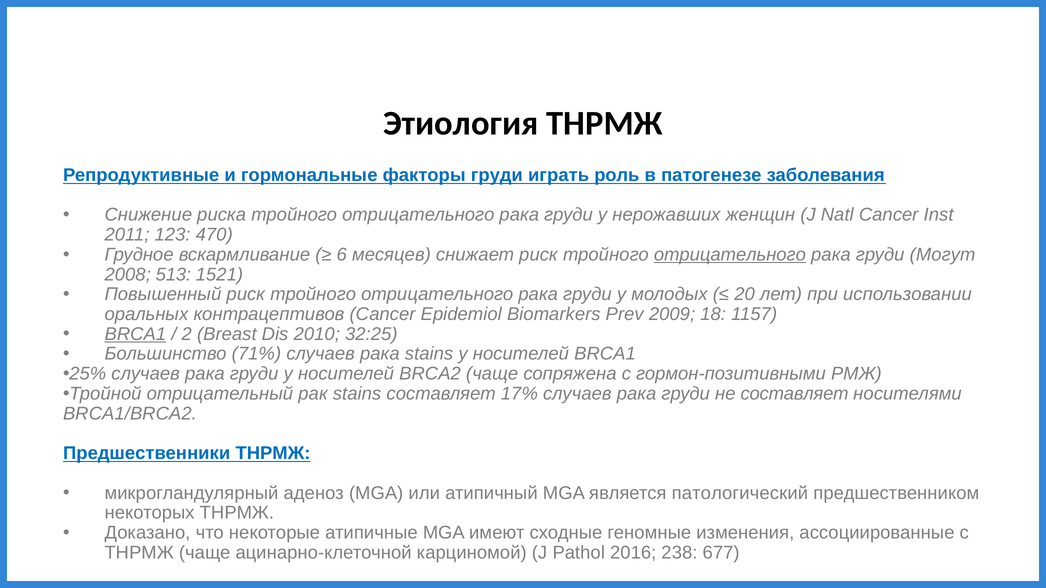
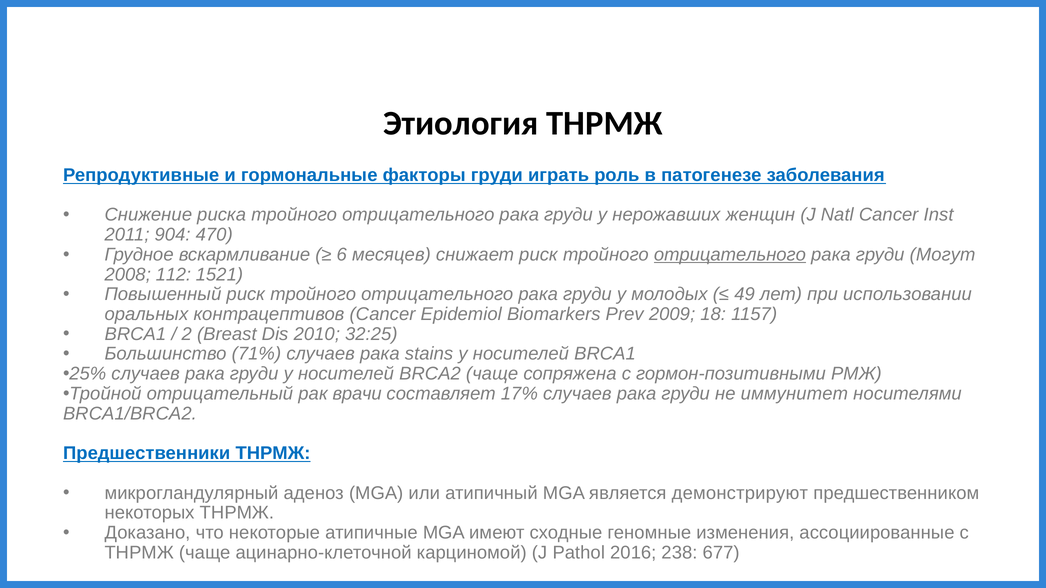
123: 123 -> 904
513: 513 -> 112
20: 20 -> 49
BRCA1 at (135, 334) underline: present -> none
рак stains: stains -> врачи
не составляет: составляет -> иммунитет
патологический: патологический -> демонстрируют
